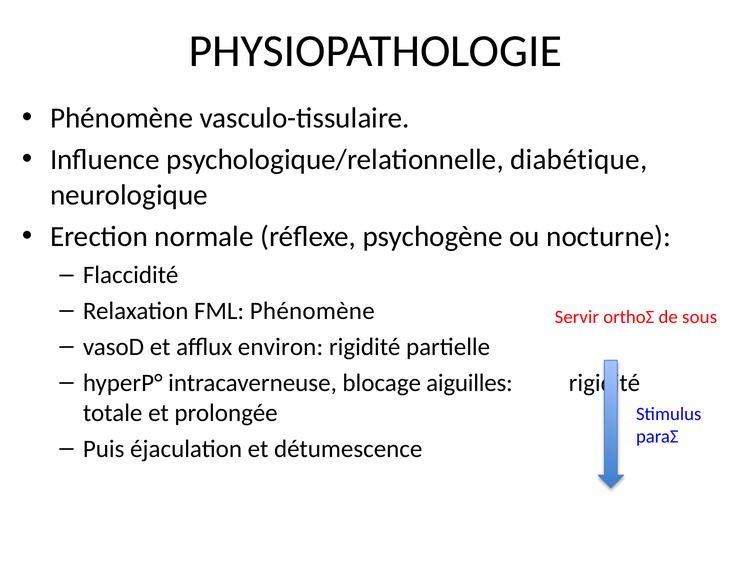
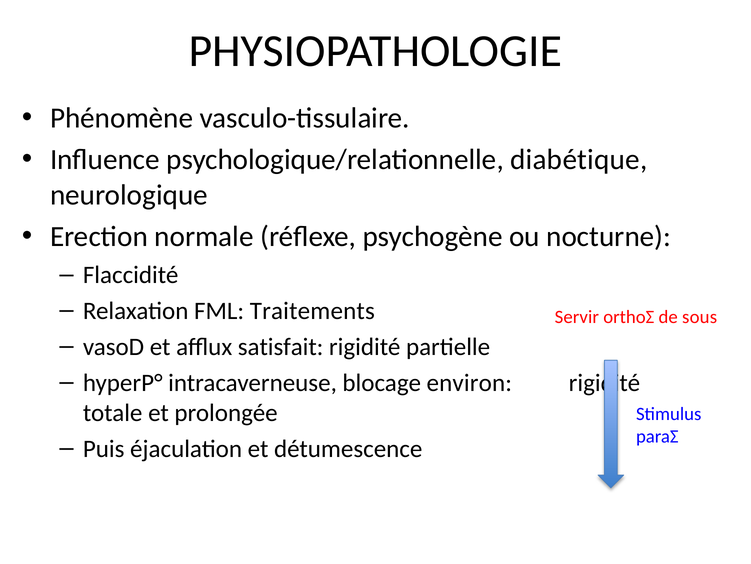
FML Phénomène: Phénomène -> Traitements
environ: environ -> satisfait
aiguilles: aiguilles -> environ
